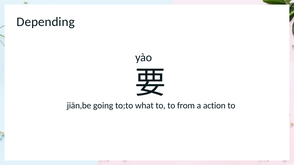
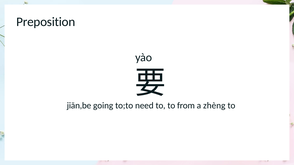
Depending: Depending -> Preposition
what: what -> need
action: action -> zhèng
